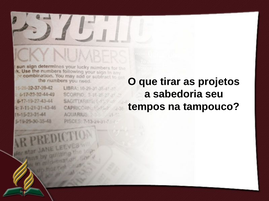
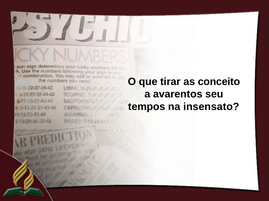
projetos: projetos -> conceito
sabedoria: sabedoria -> avarentos
tampouco: tampouco -> insensato
